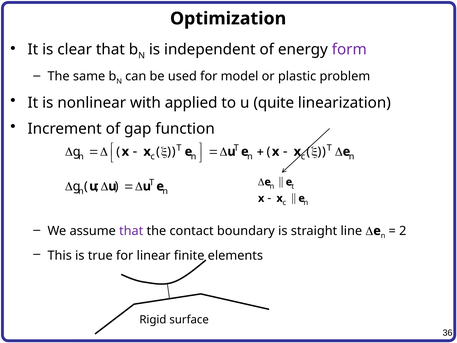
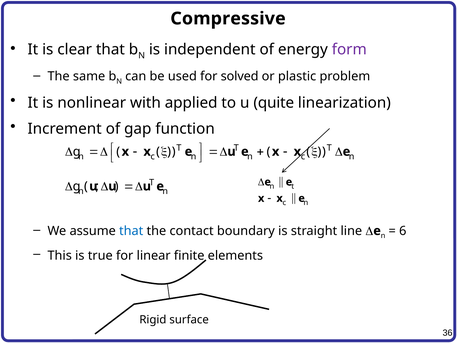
Optimization: Optimization -> Compressive
model: model -> solved
that at (131, 231) colour: purple -> blue
2: 2 -> 6
